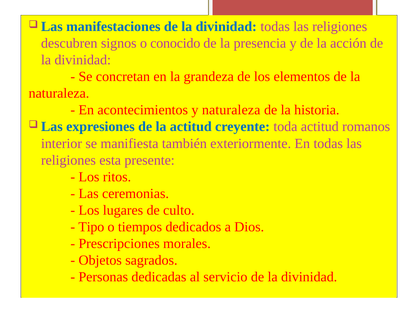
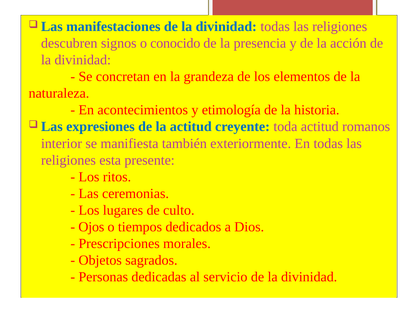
y naturaleza: naturaleza -> etimología
Tipo: Tipo -> Ojos
